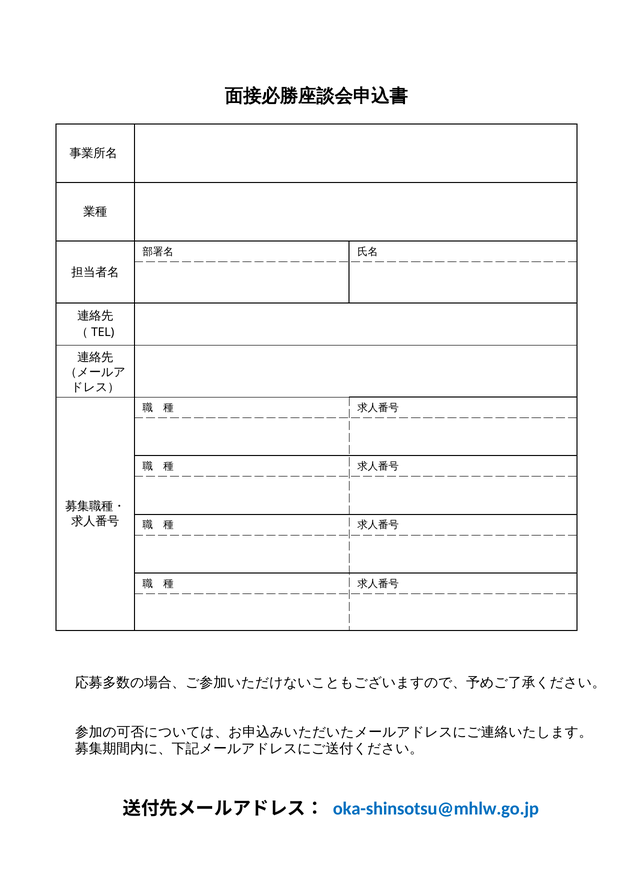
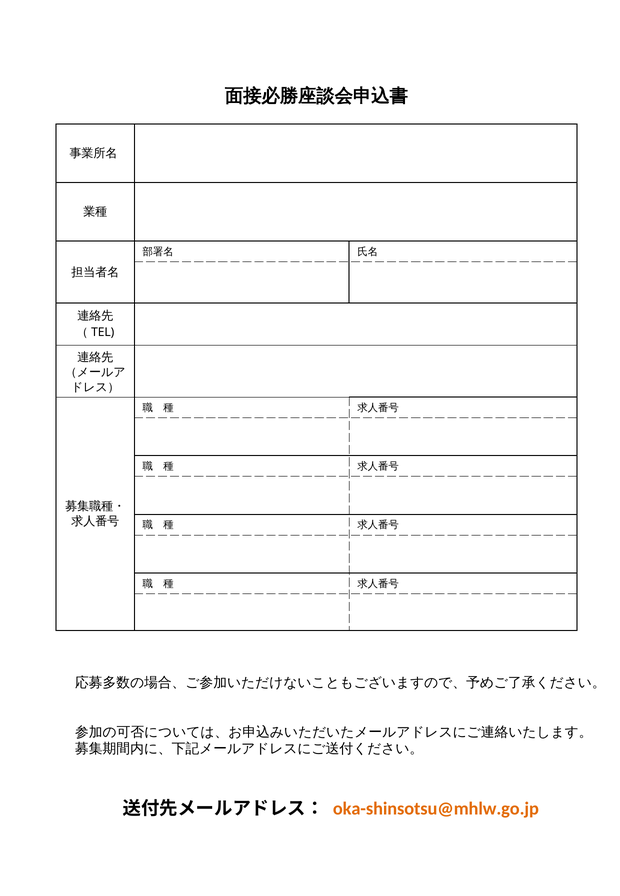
oka-shinsotsu@mhlw.go.jp colour: blue -> orange
